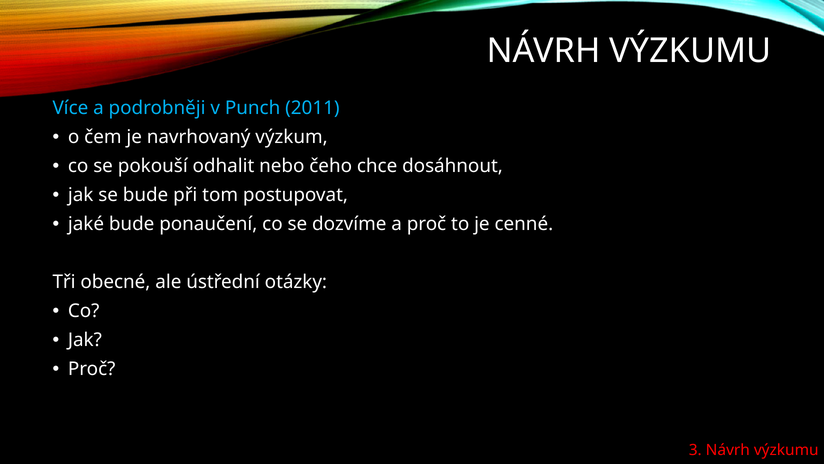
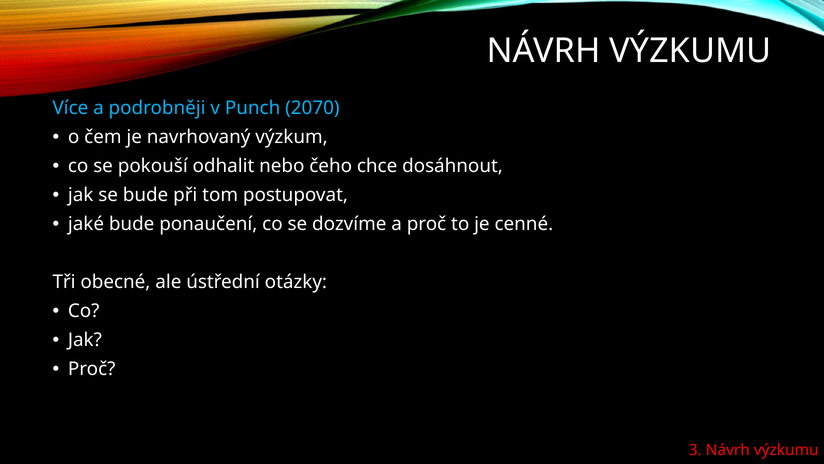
2011: 2011 -> 2070
